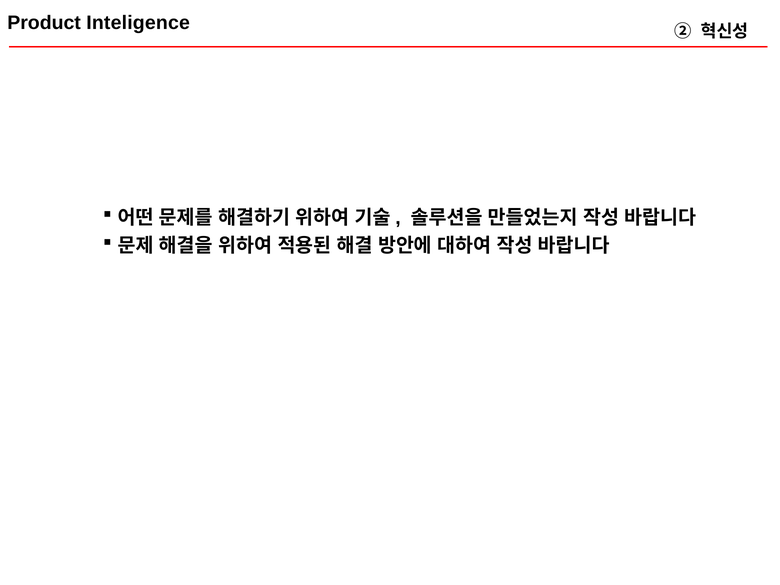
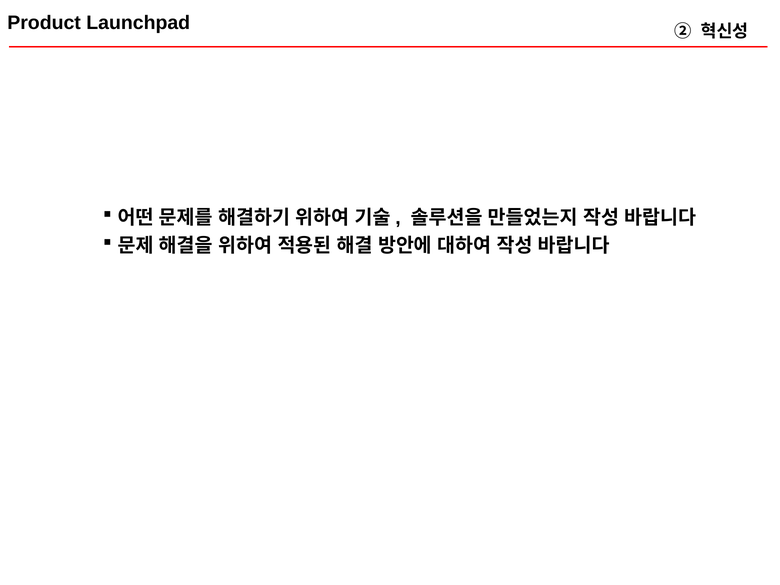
Inteligence: Inteligence -> Launchpad
